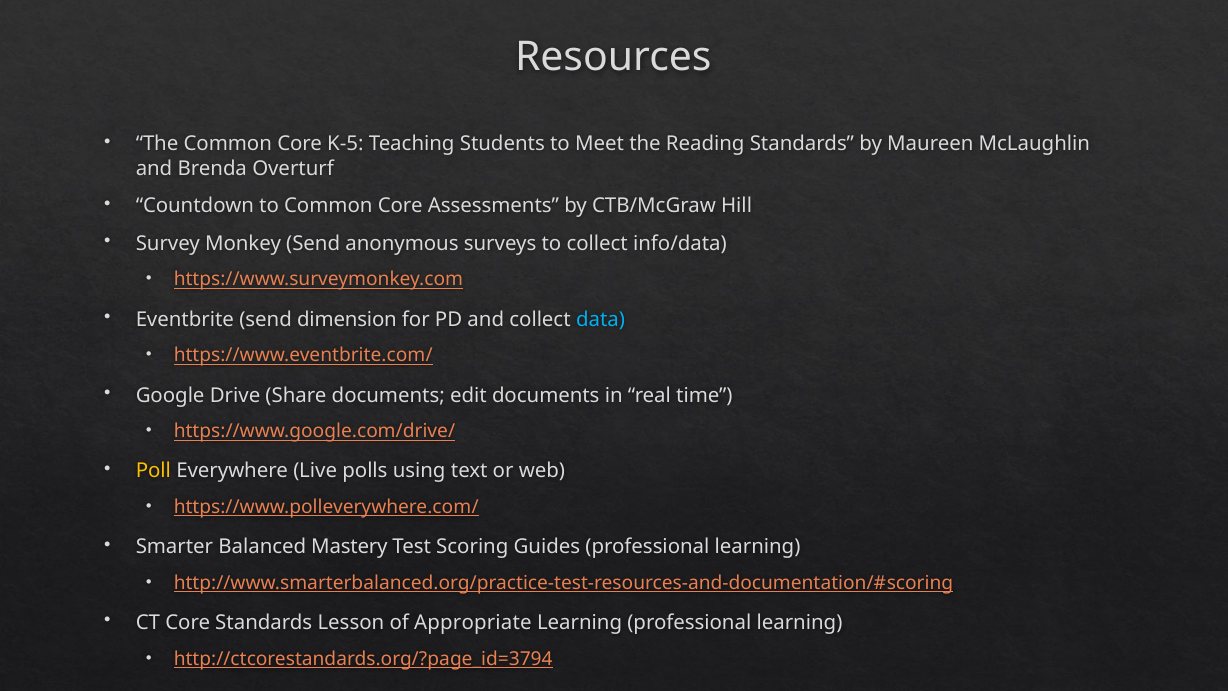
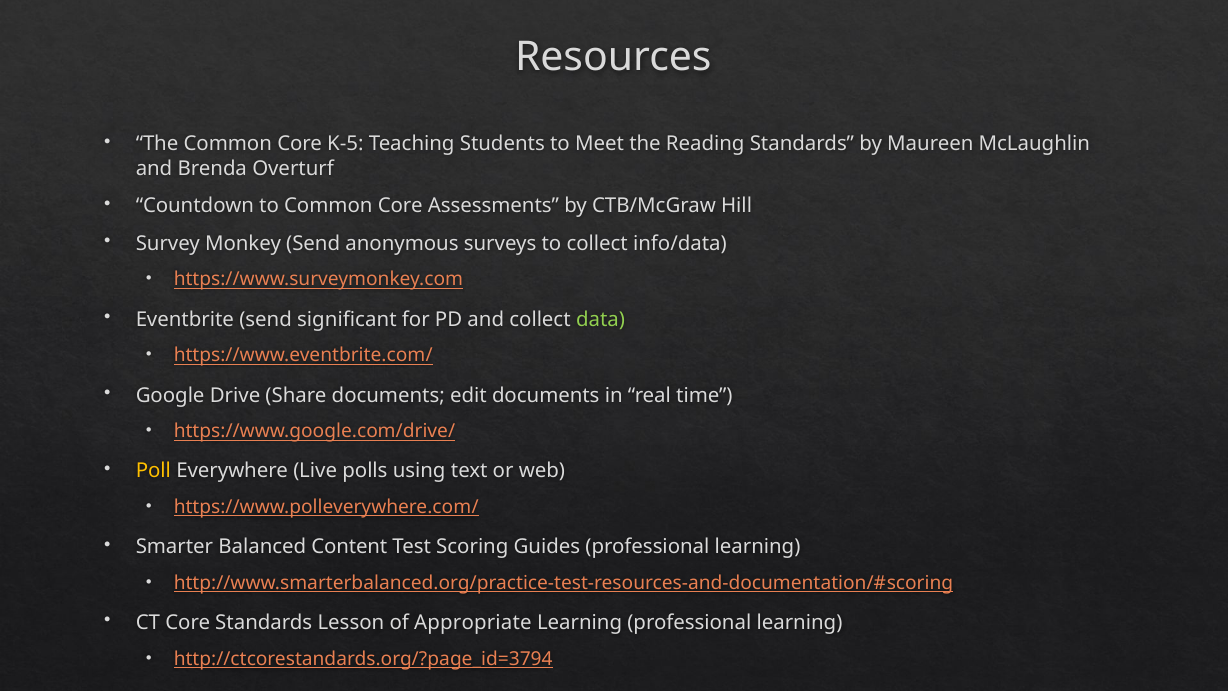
dimension: dimension -> significant
data colour: light blue -> light green
Mastery: Mastery -> Content
